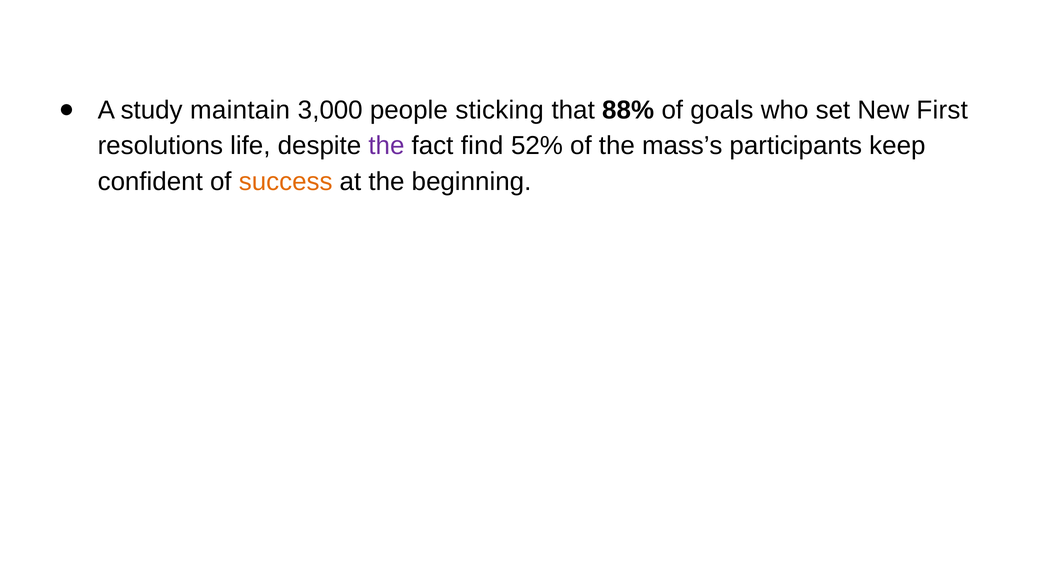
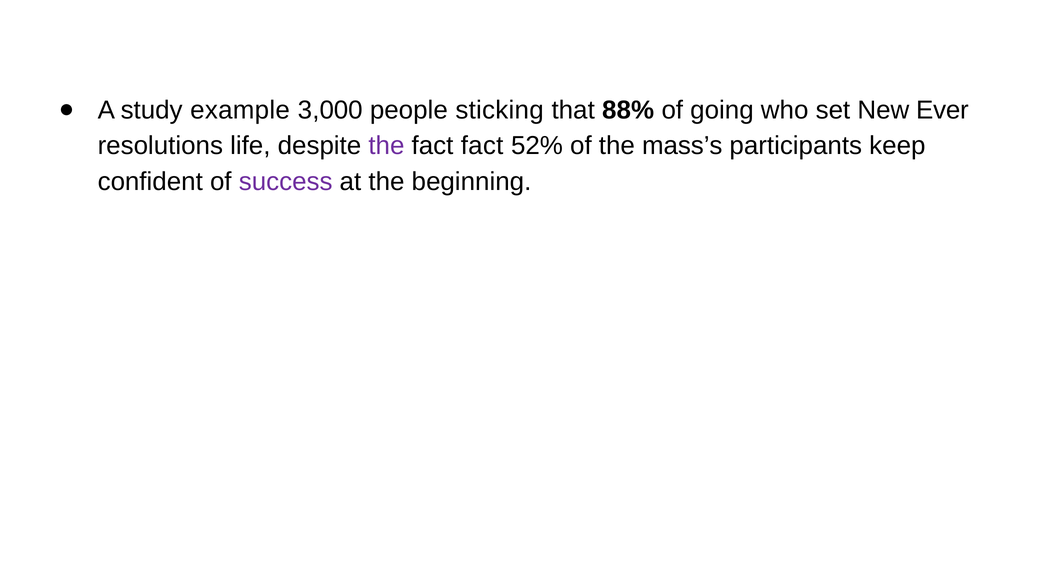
maintain: maintain -> example
goals: goals -> going
First: First -> Ever
fact find: find -> fact
success colour: orange -> purple
